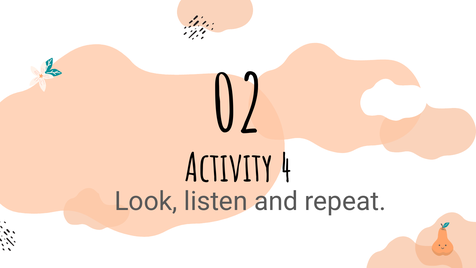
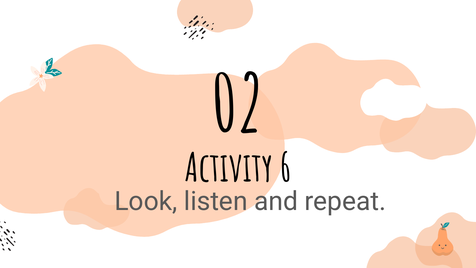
4: 4 -> 6
